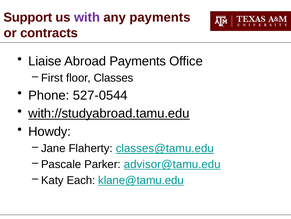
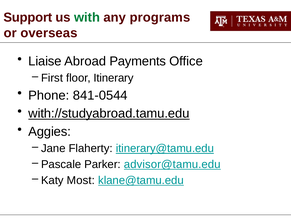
with colour: purple -> green
any payments: payments -> programs
contracts: contracts -> overseas
Classes: Classes -> Itinerary
527-0544: 527-0544 -> 841-0544
Howdy: Howdy -> Aggies
classes@tamu.edu: classes@tamu.edu -> itinerary@tamu.edu
Each: Each -> Most
